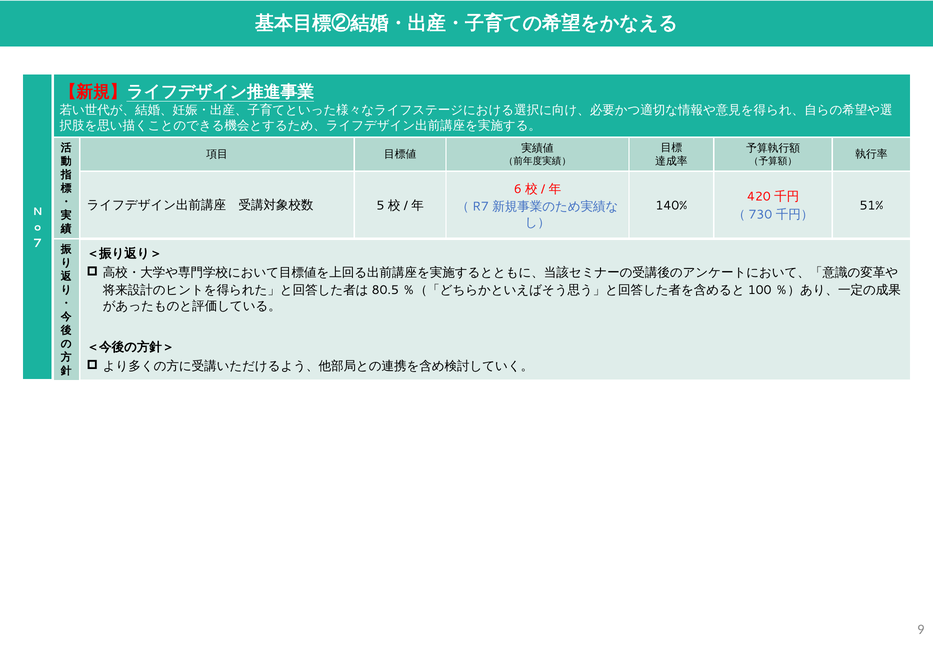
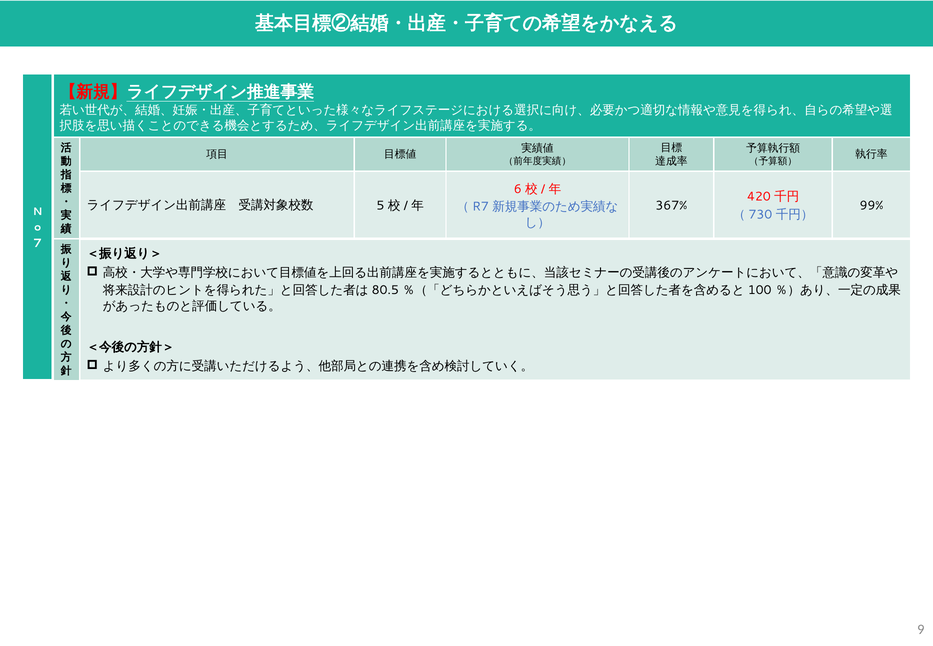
140%: 140% -> 367%
51%: 51% -> 99%
